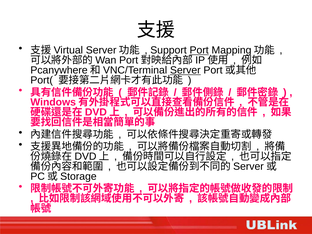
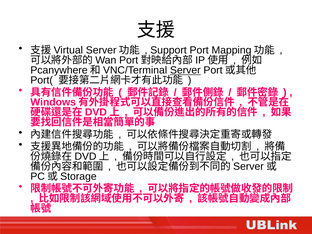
Port underline: present -> none
